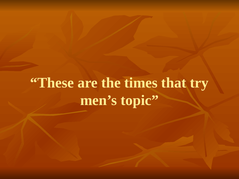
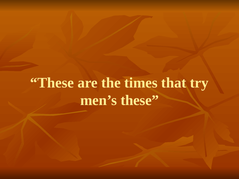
men’s topic: topic -> these
